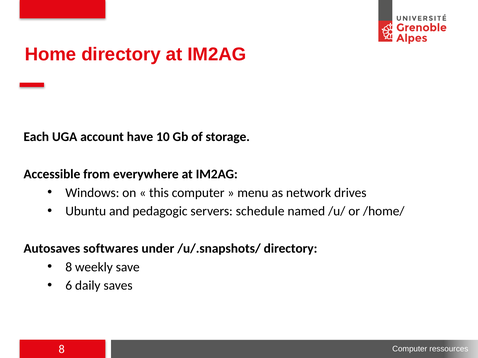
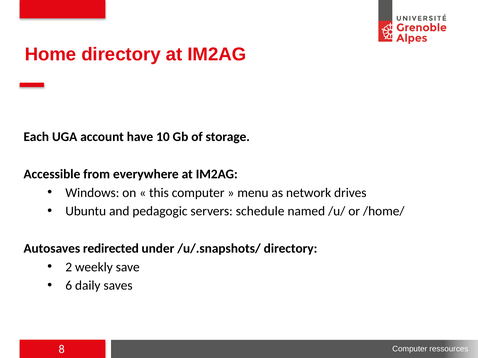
softwares: softwares -> redirected
8 at (69, 267): 8 -> 2
